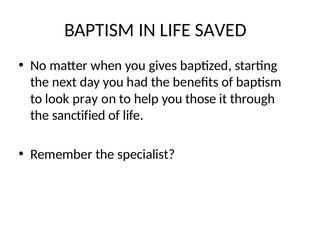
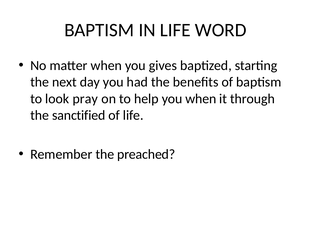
SAVED: SAVED -> WORD
you those: those -> when
specialist: specialist -> preached
